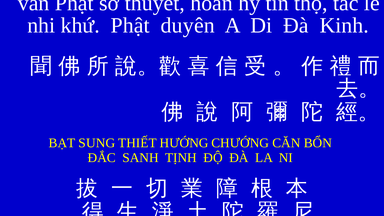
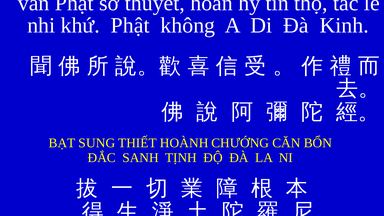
duyên: duyên -> không
HƯỚNG: HƯỚNG -> HOÀNH
